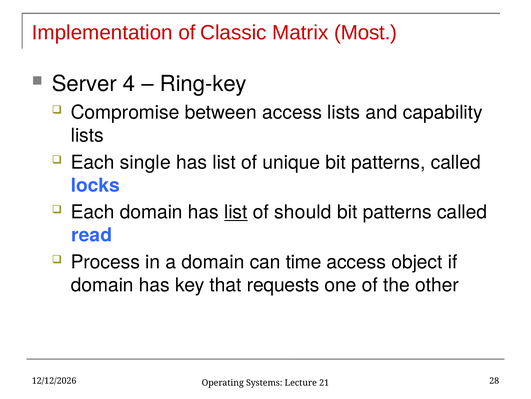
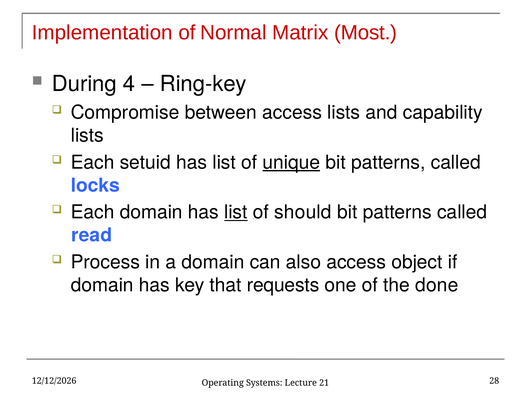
Classic: Classic -> Normal
Server: Server -> During
single: single -> setuid
unique underline: none -> present
time: time -> also
other: other -> done
